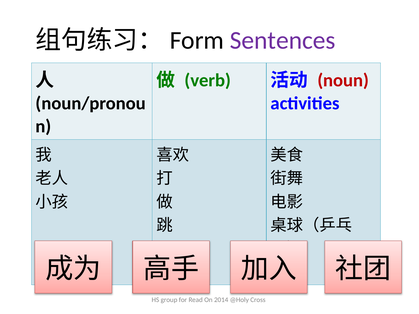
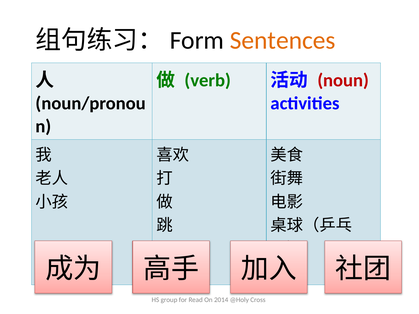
Sentences colour: purple -> orange
